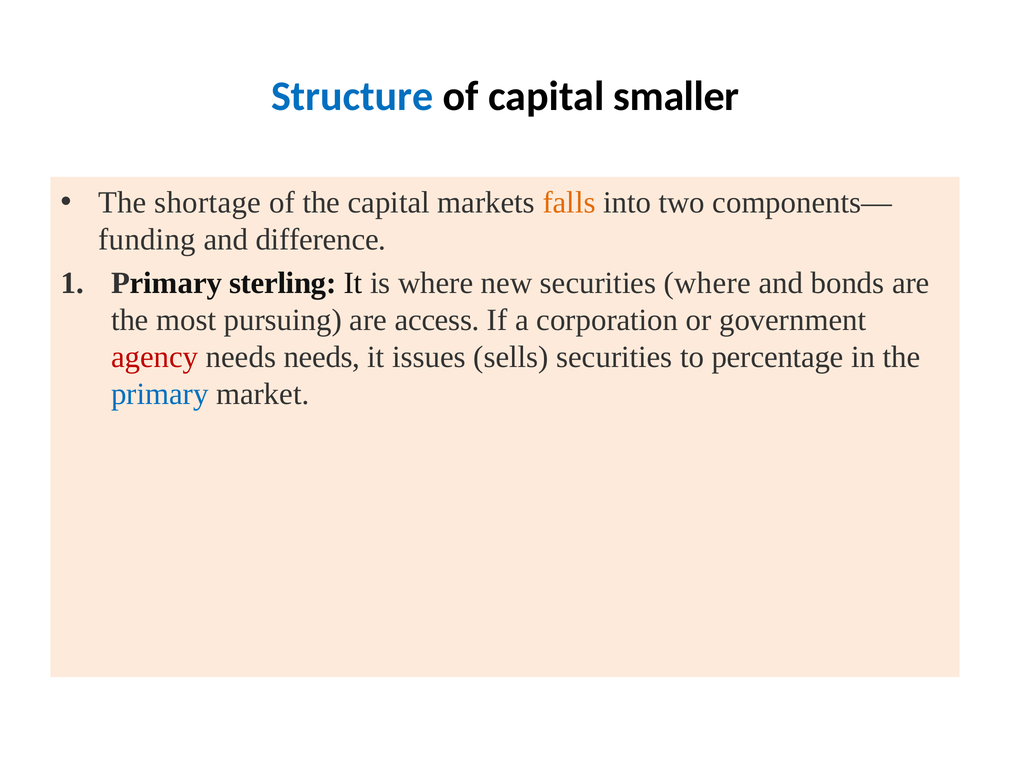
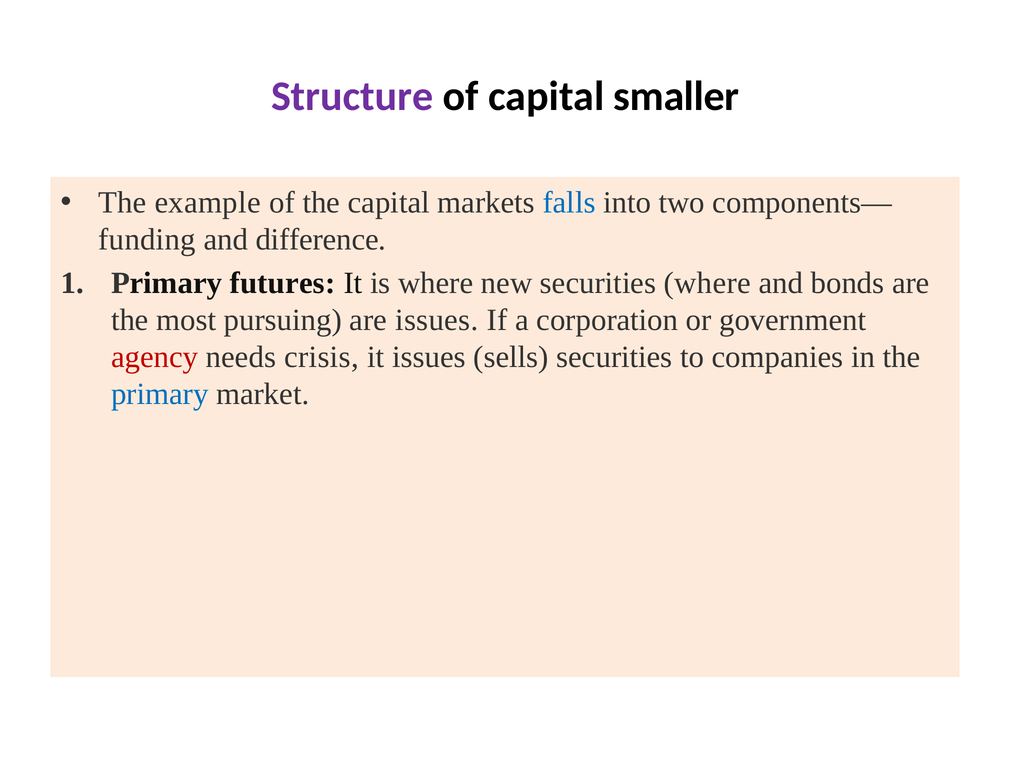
Structure colour: blue -> purple
shortage: shortage -> example
falls colour: orange -> blue
sterling: sterling -> futures
are access: access -> issues
needs needs: needs -> crisis
percentage: percentage -> companies
